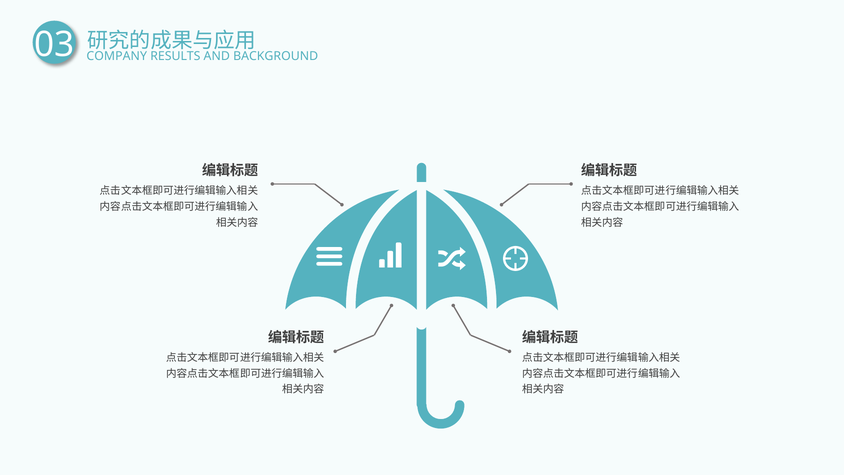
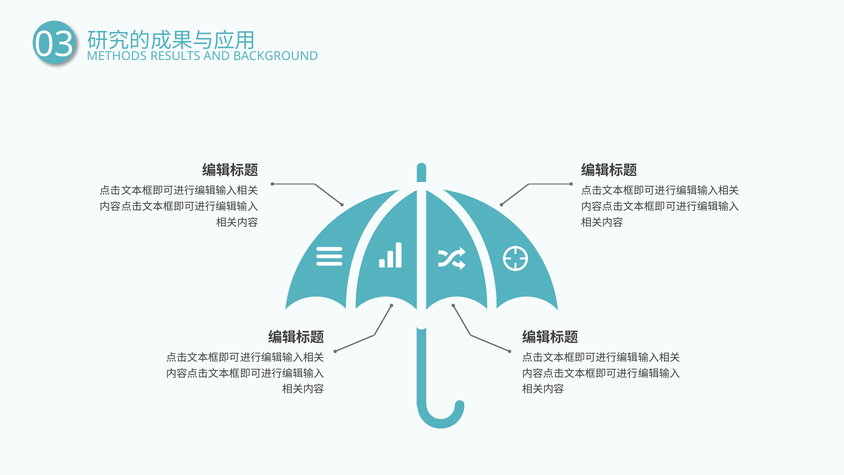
COMPANY: COMPANY -> METHODS
